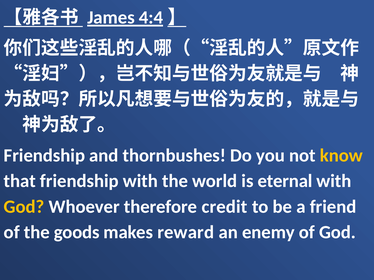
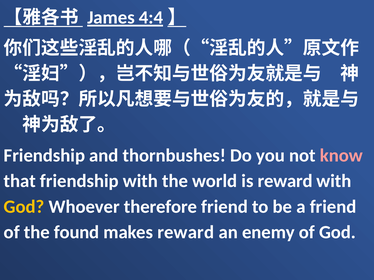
know colour: yellow -> pink
is eternal: eternal -> reward
therefore credit: credit -> friend
goods: goods -> found
